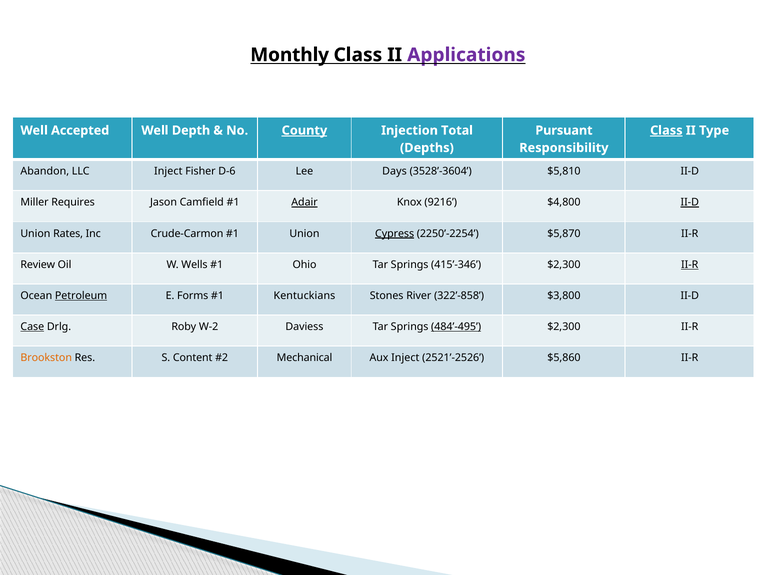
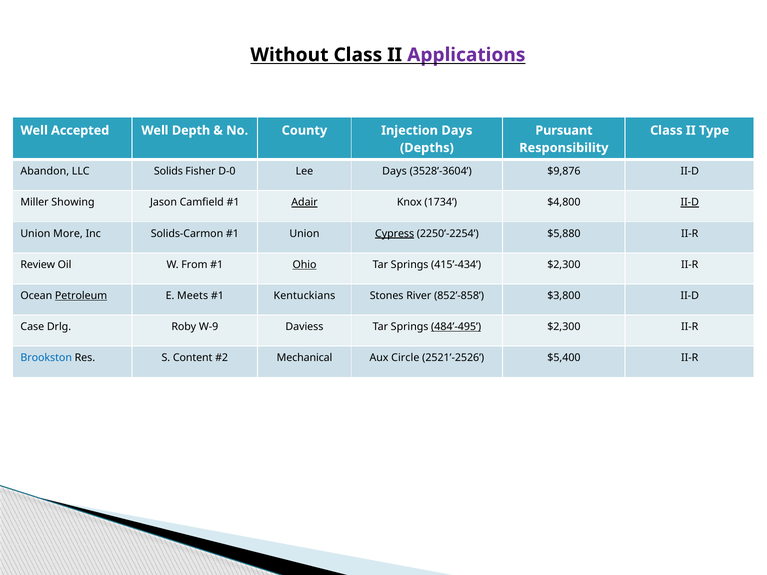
Monthly: Monthly -> Without
County underline: present -> none
Injection Total: Total -> Days
Class at (666, 130) underline: present -> none
LLC Inject: Inject -> Solids
D-6: D-6 -> D-0
$5,810: $5,810 -> $9,876
Requires: Requires -> Showing
9216: 9216 -> 1734
Rates: Rates -> More
Crude-Carmon: Crude-Carmon -> Solids-Carmon
$5,870: $5,870 -> $5,880
Wells: Wells -> From
Ohio underline: none -> present
415’-346: 415’-346 -> 415’-434
II-R at (690, 265) underline: present -> none
Forms: Forms -> Meets
322’-858: 322’-858 -> 852’-858
Case underline: present -> none
W-2: W-2 -> W-9
Brookston colour: orange -> blue
Aux Inject: Inject -> Circle
$5,860: $5,860 -> $5,400
